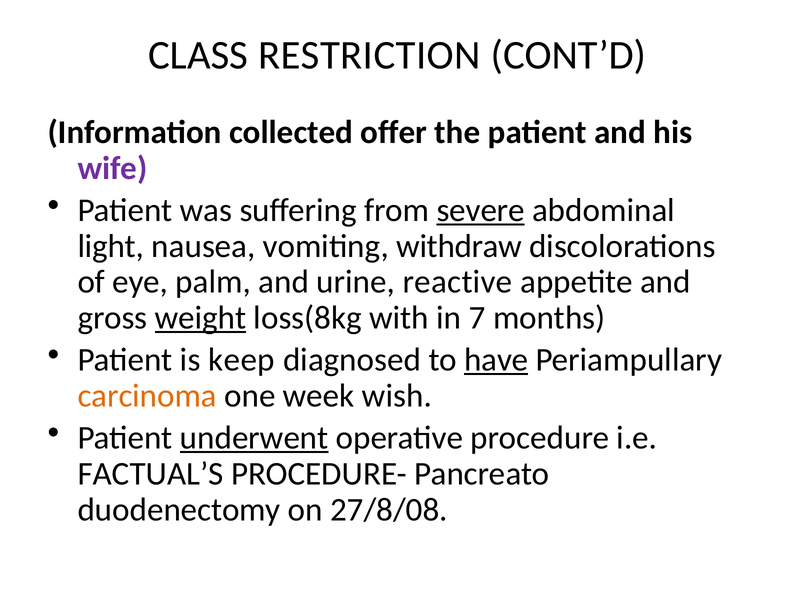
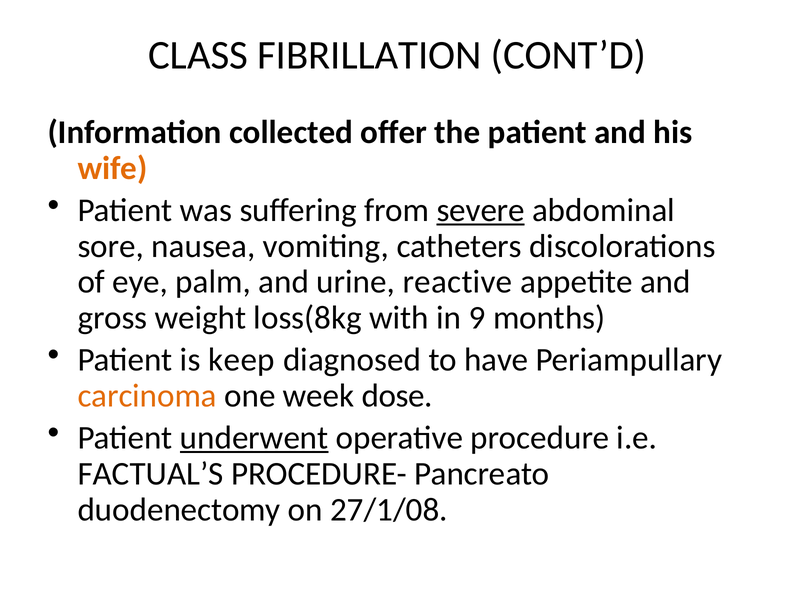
RESTRICTION: RESTRICTION -> FIBRILLATION
wife colour: purple -> orange
light: light -> sore
withdraw: withdraw -> catheters
weight underline: present -> none
7: 7 -> 9
have underline: present -> none
wish: wish -> dose
27/8/08: 27/8/08 -> 27/1/08
